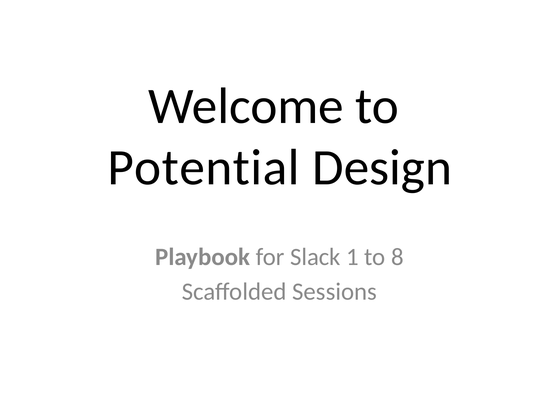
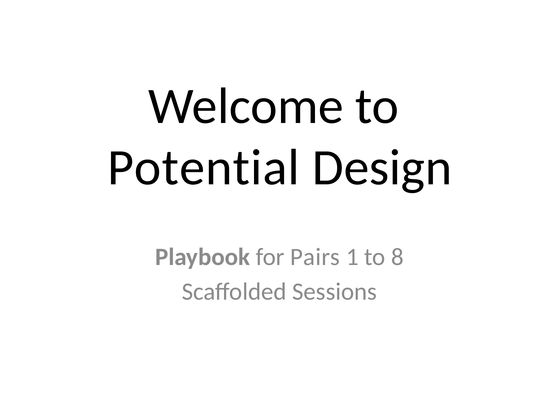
Slack: Slack -> Pairs
